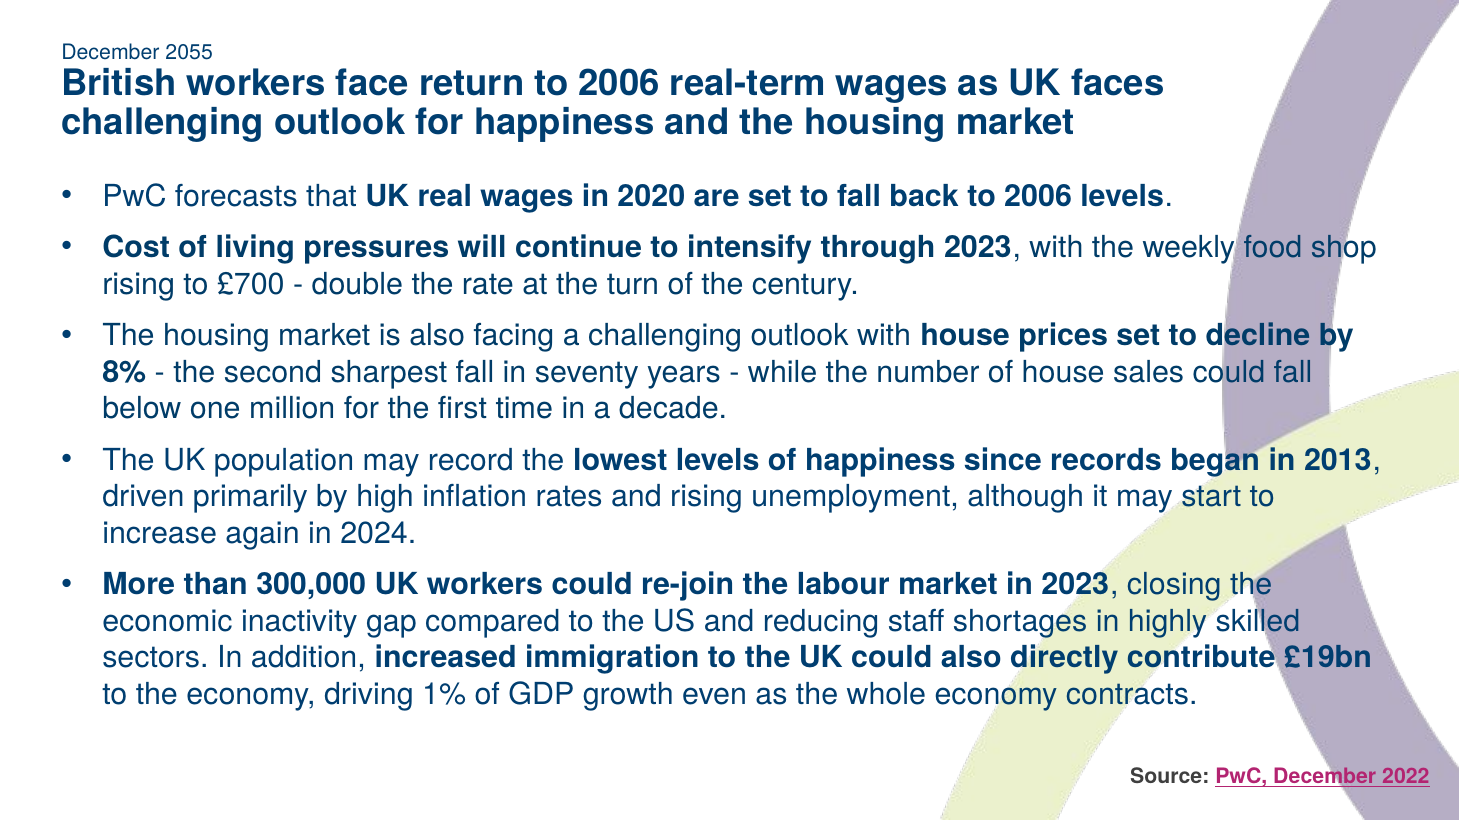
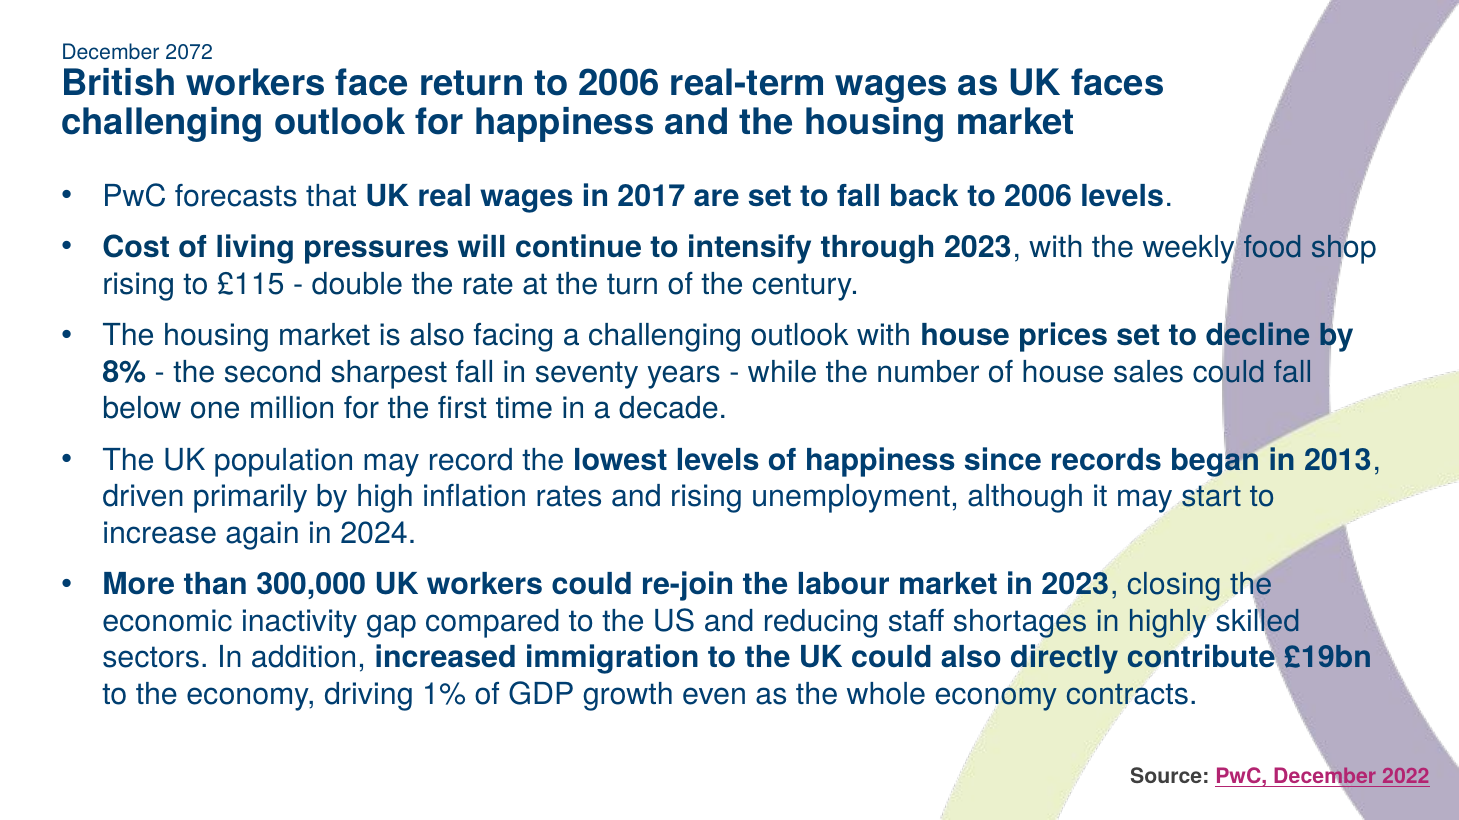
2055: 2055 -> 2072
2020: 2020 -> 2017
£700: £700 -> £115
